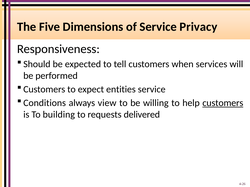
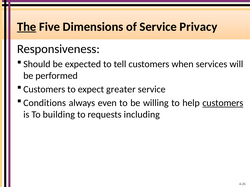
The underline: none -> present
entities: entities -> greater
view: view -> even
delivered: delivered -> including
